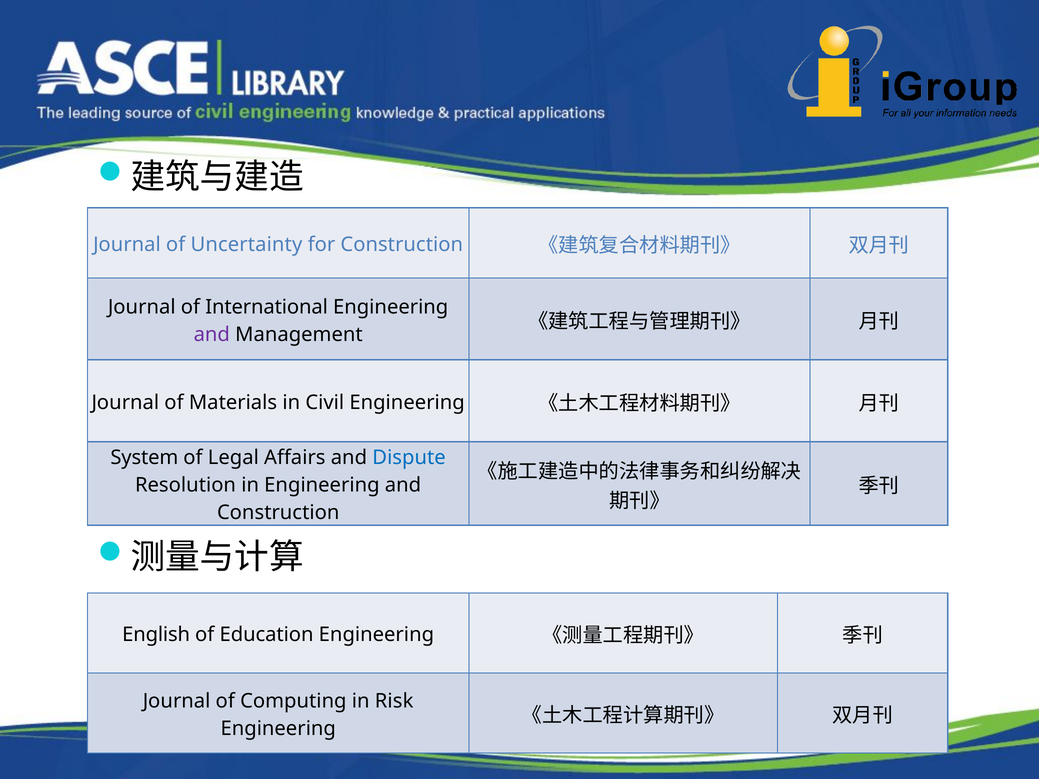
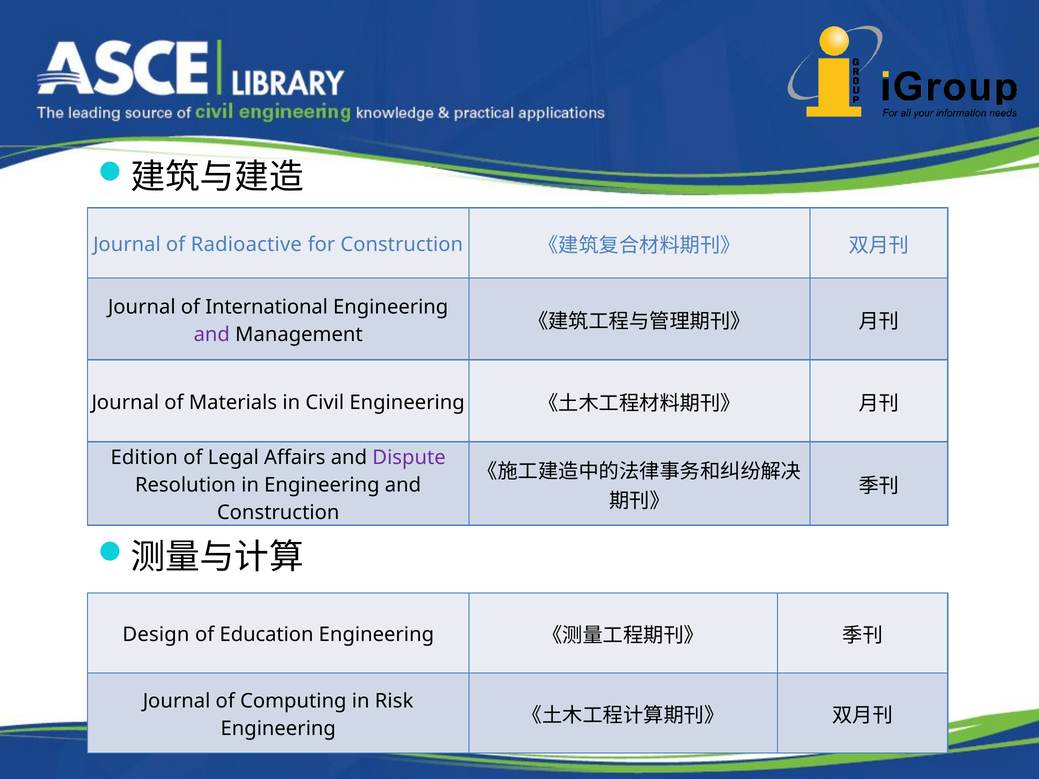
Uncertainty: Uncertainty -> Radioactive
System: System -> Edition
Dispute colour: blue -> purple
English: English -> Design
